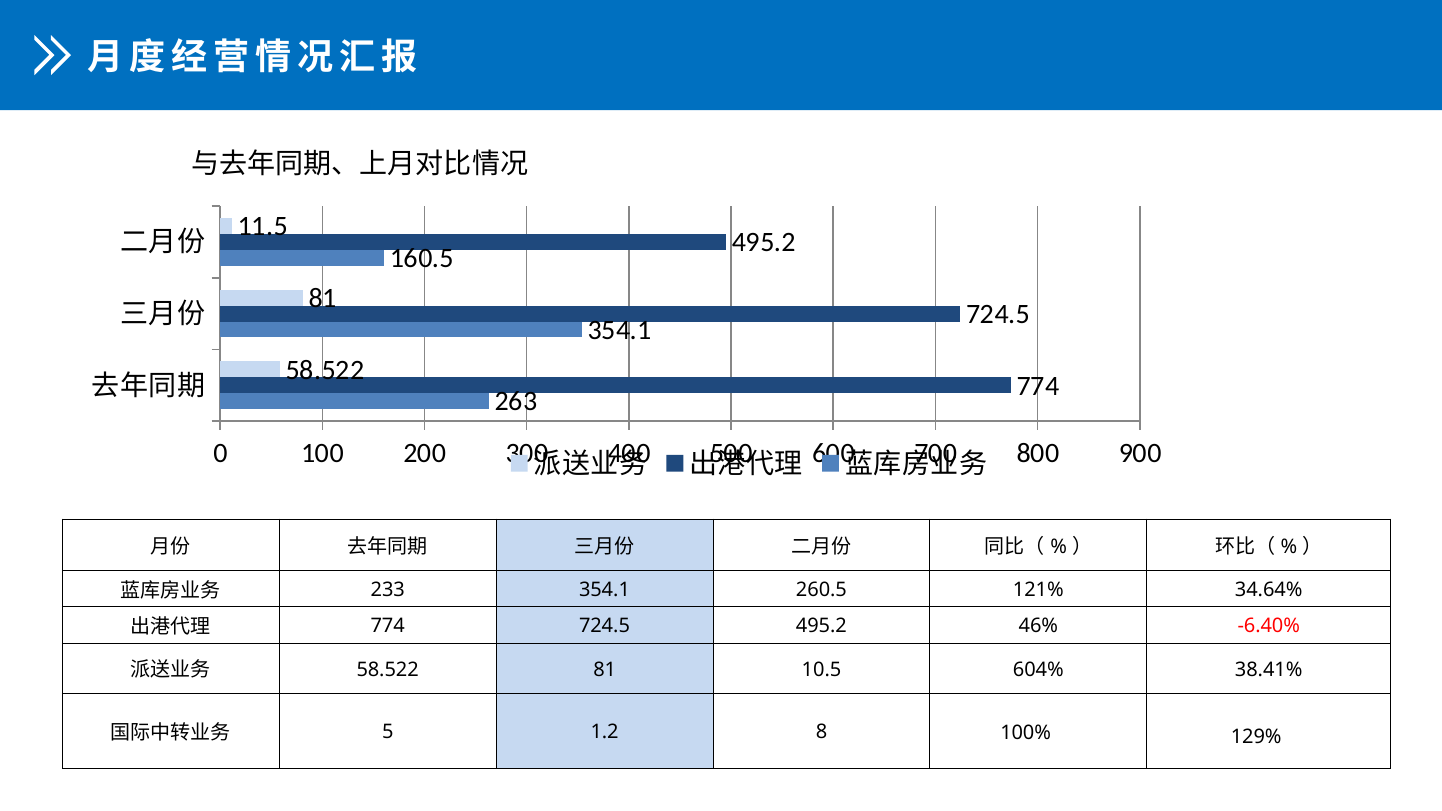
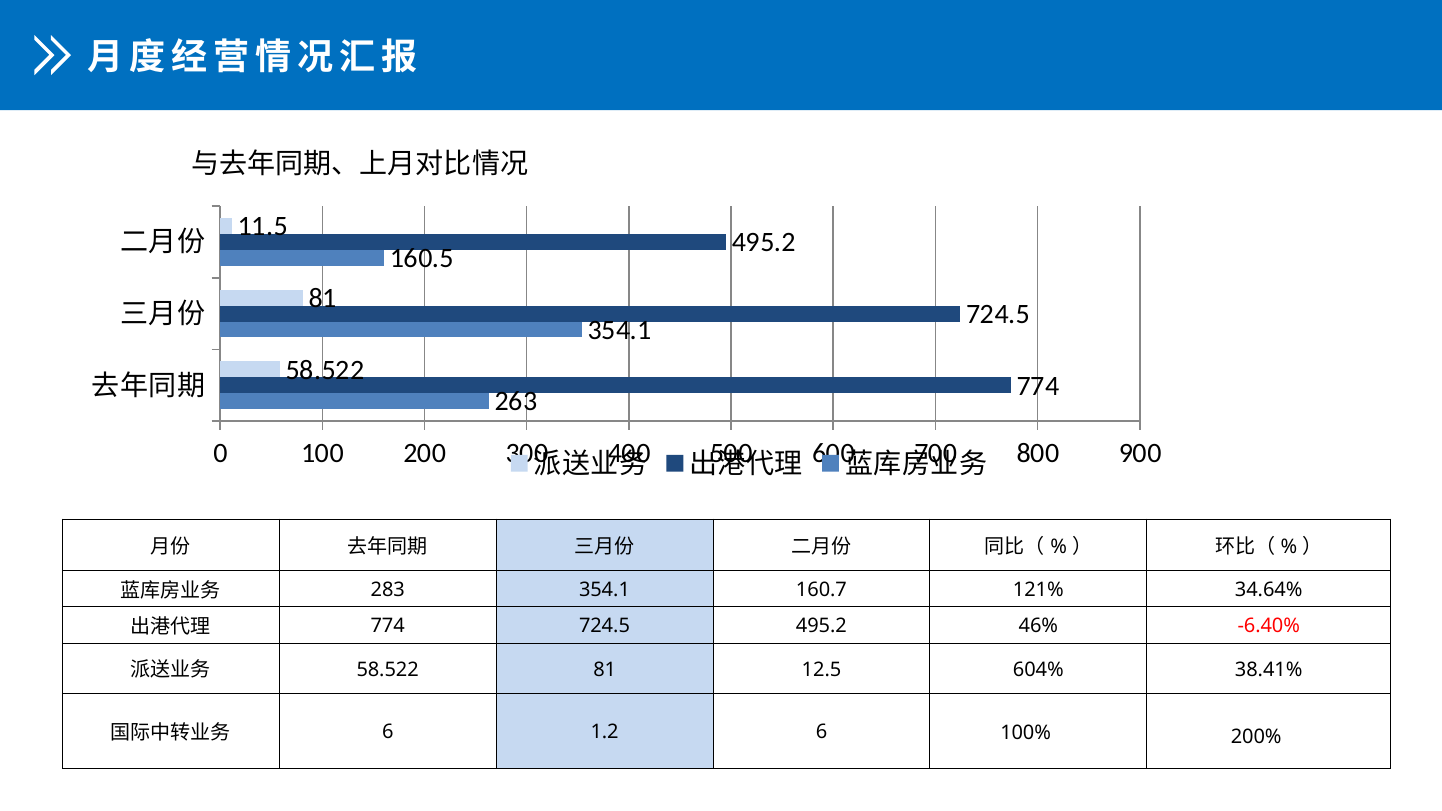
233: 233 -> 283
260.5: 260.5 -> 160.7
10.5: 10.5 -> 12.5
5 at (388, 732): 5 -> 6
1.2 8: 8 -> 6
129%: 129% -> 200%
